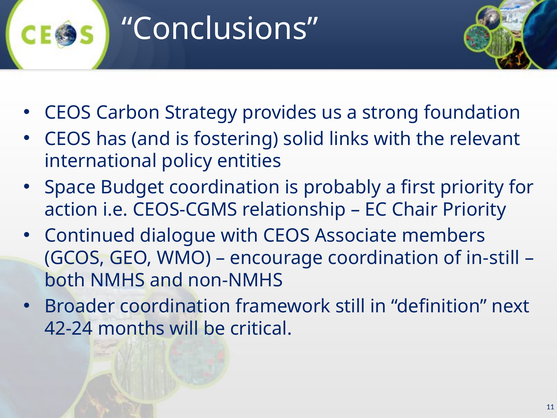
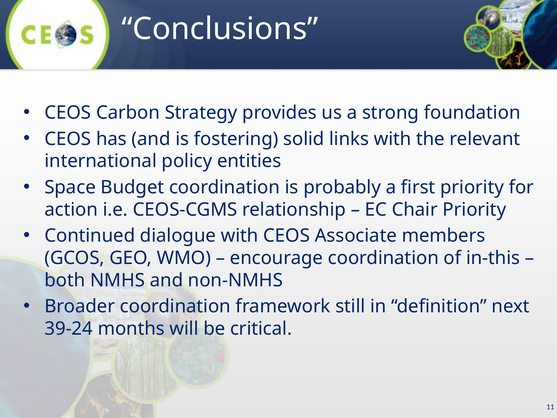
in-still: in-still -> in-this
42-24: 42-24 -> 39-24
